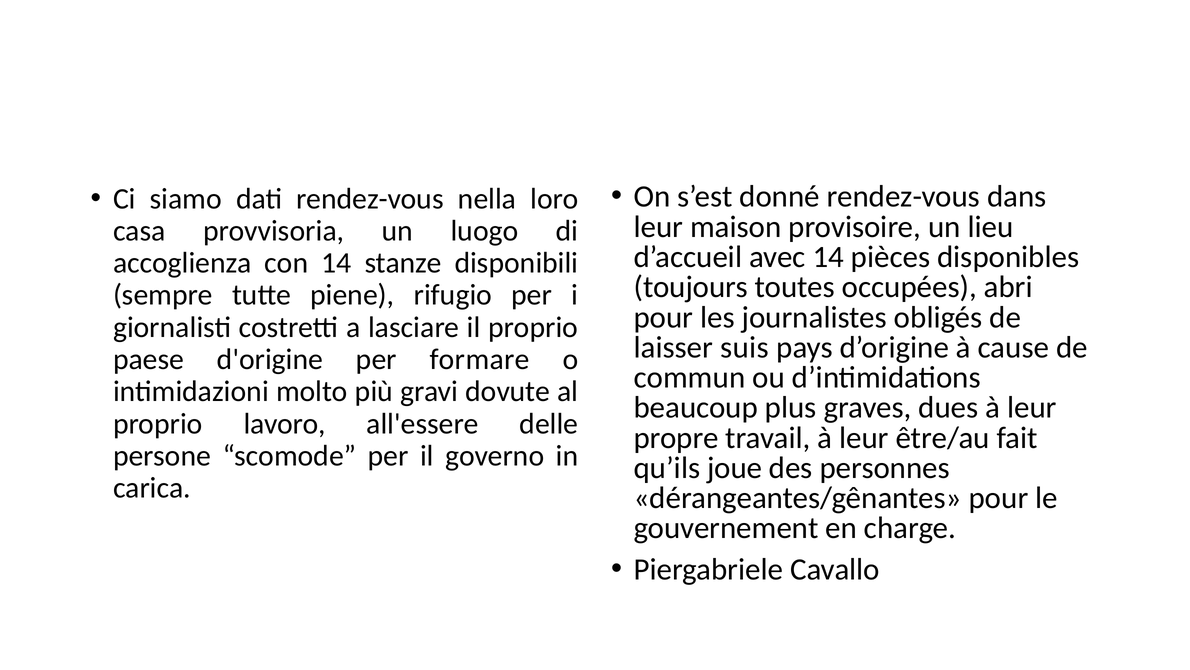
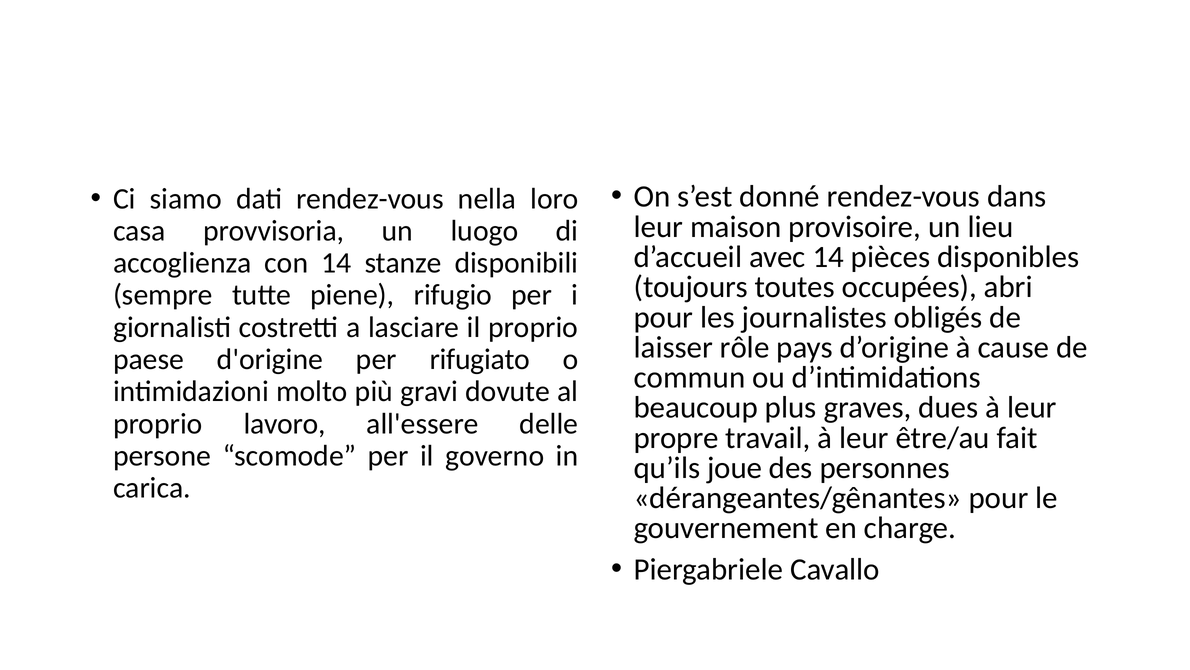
suis: suis -> rôle
formare: formare -> rifugiato
